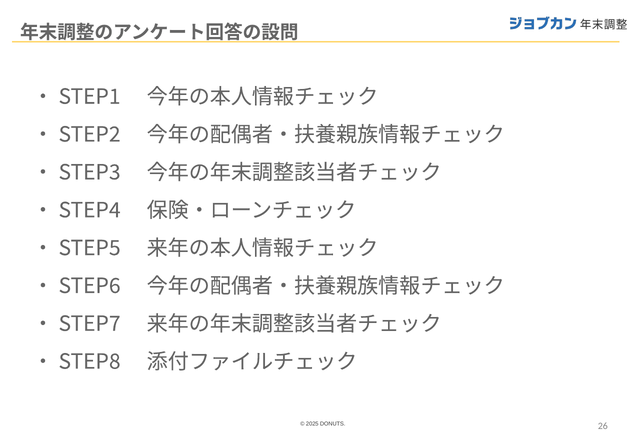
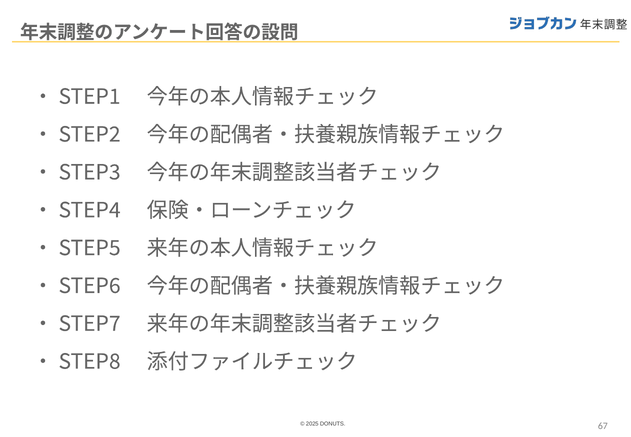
26: 26 -> 67
